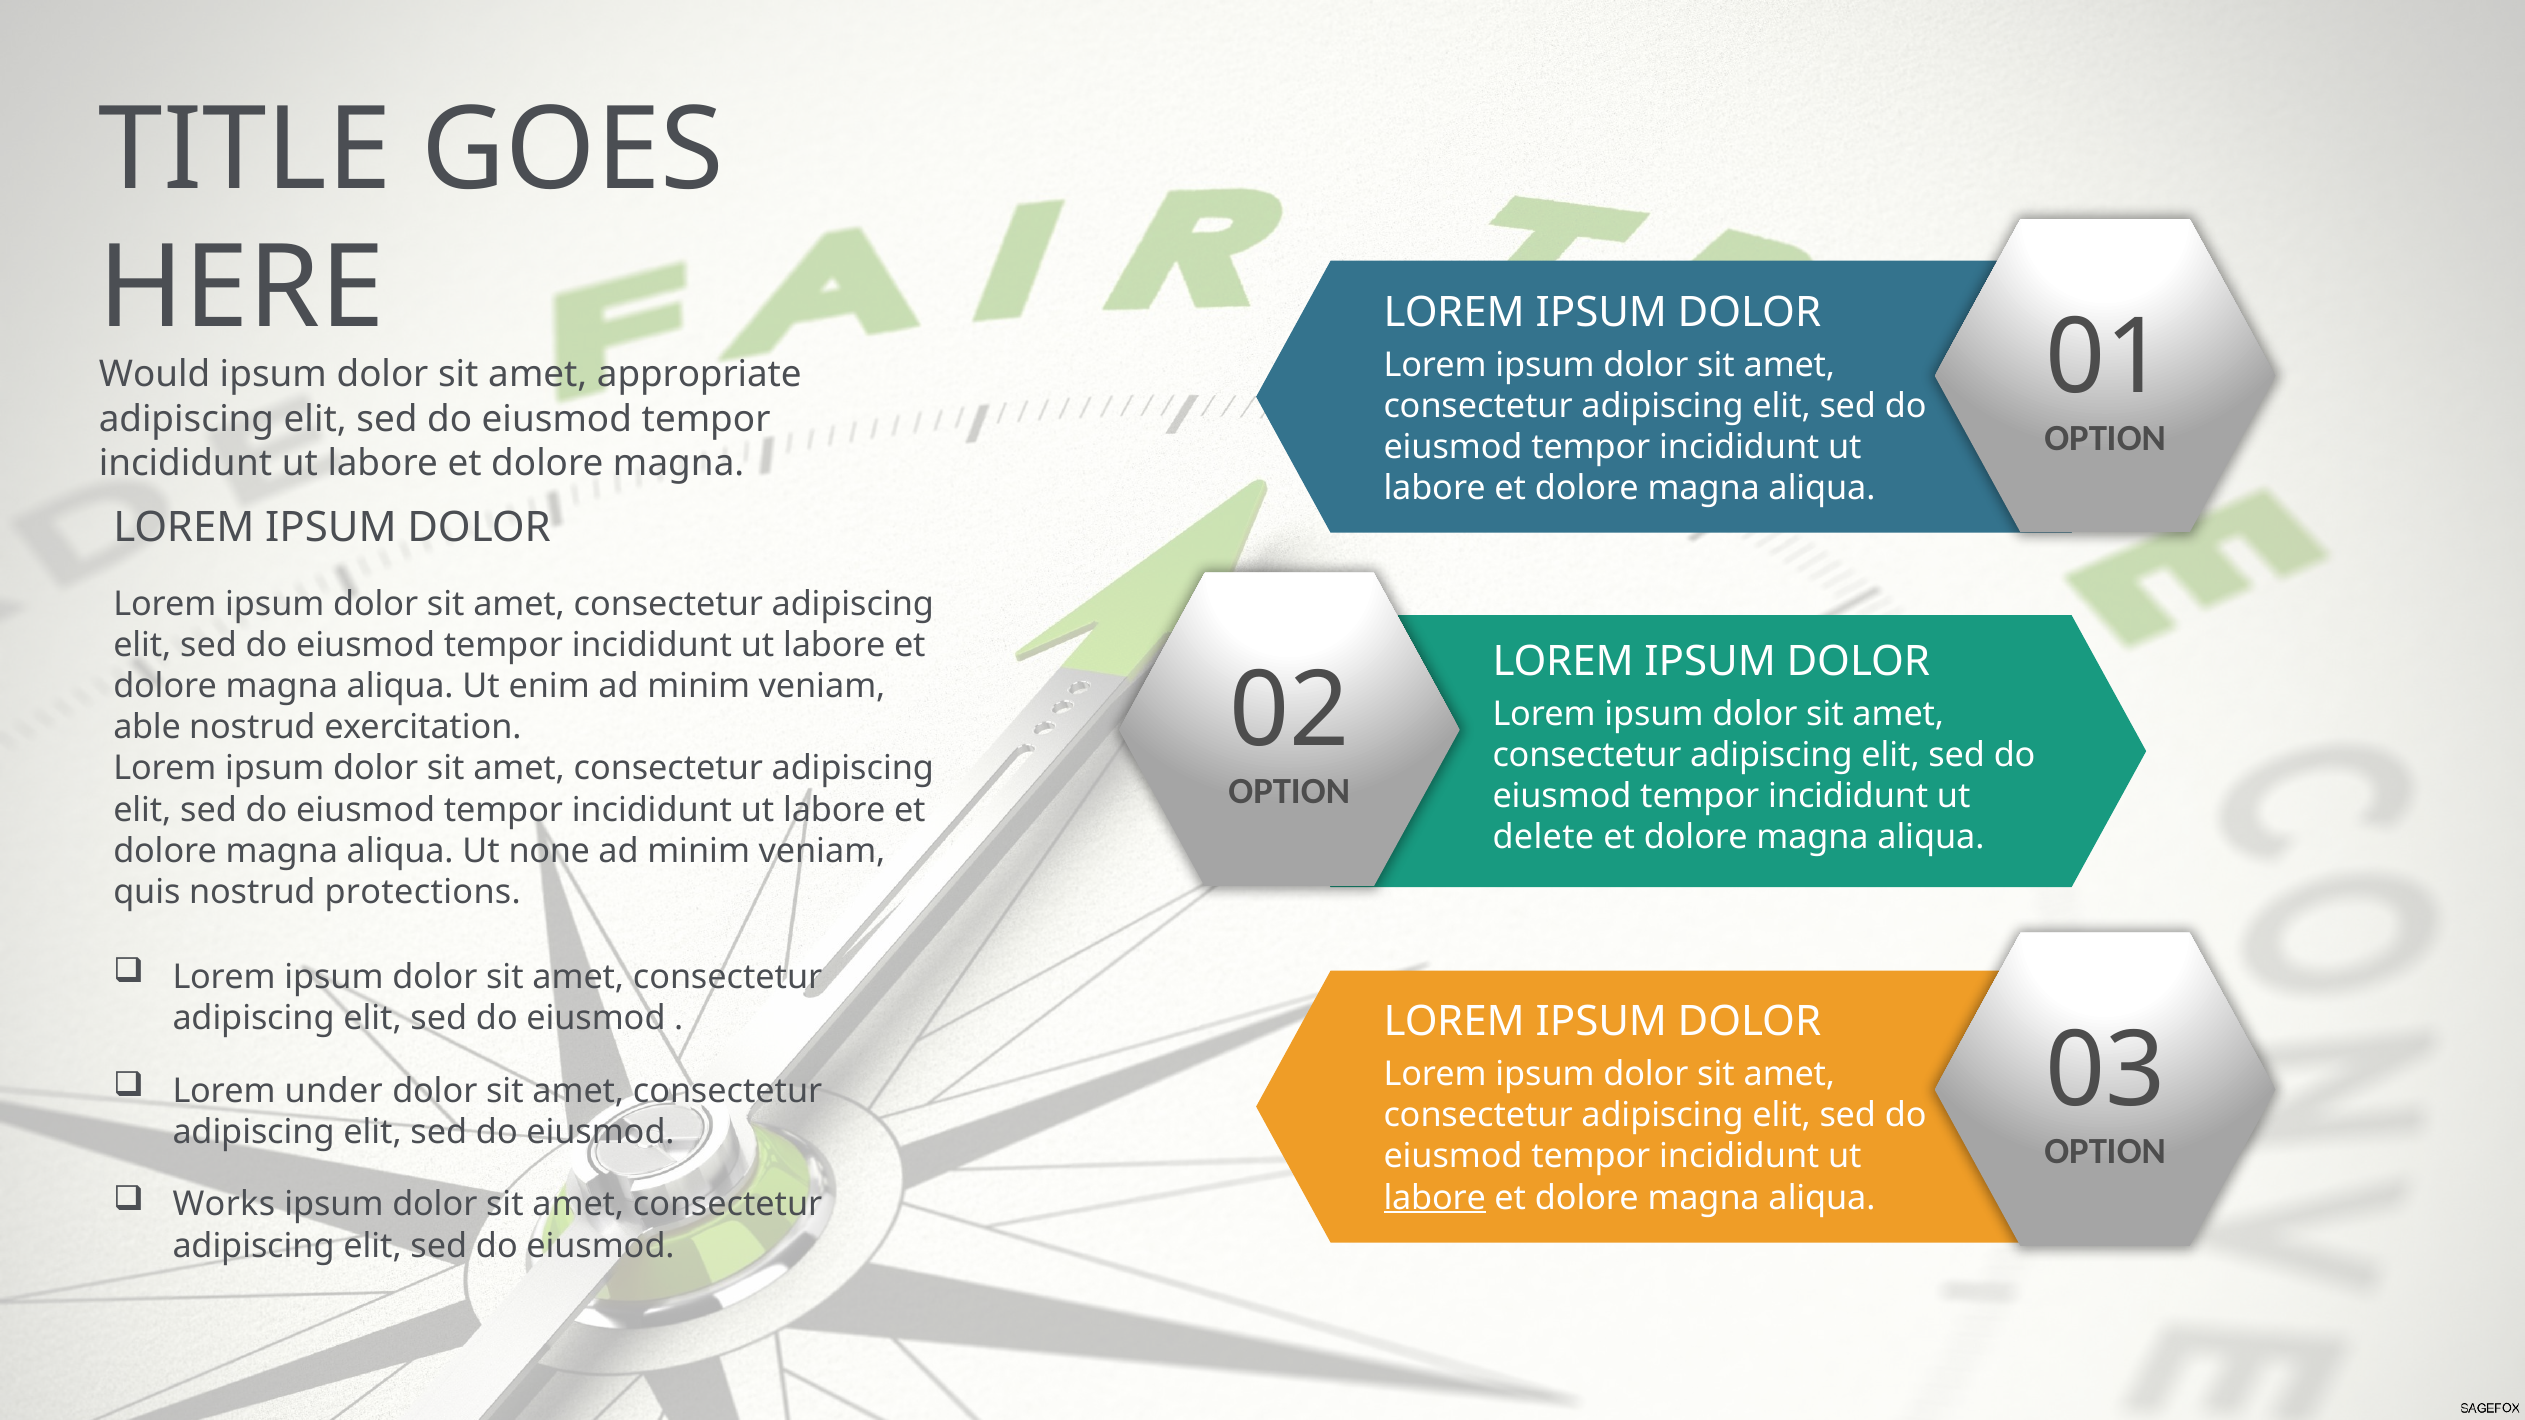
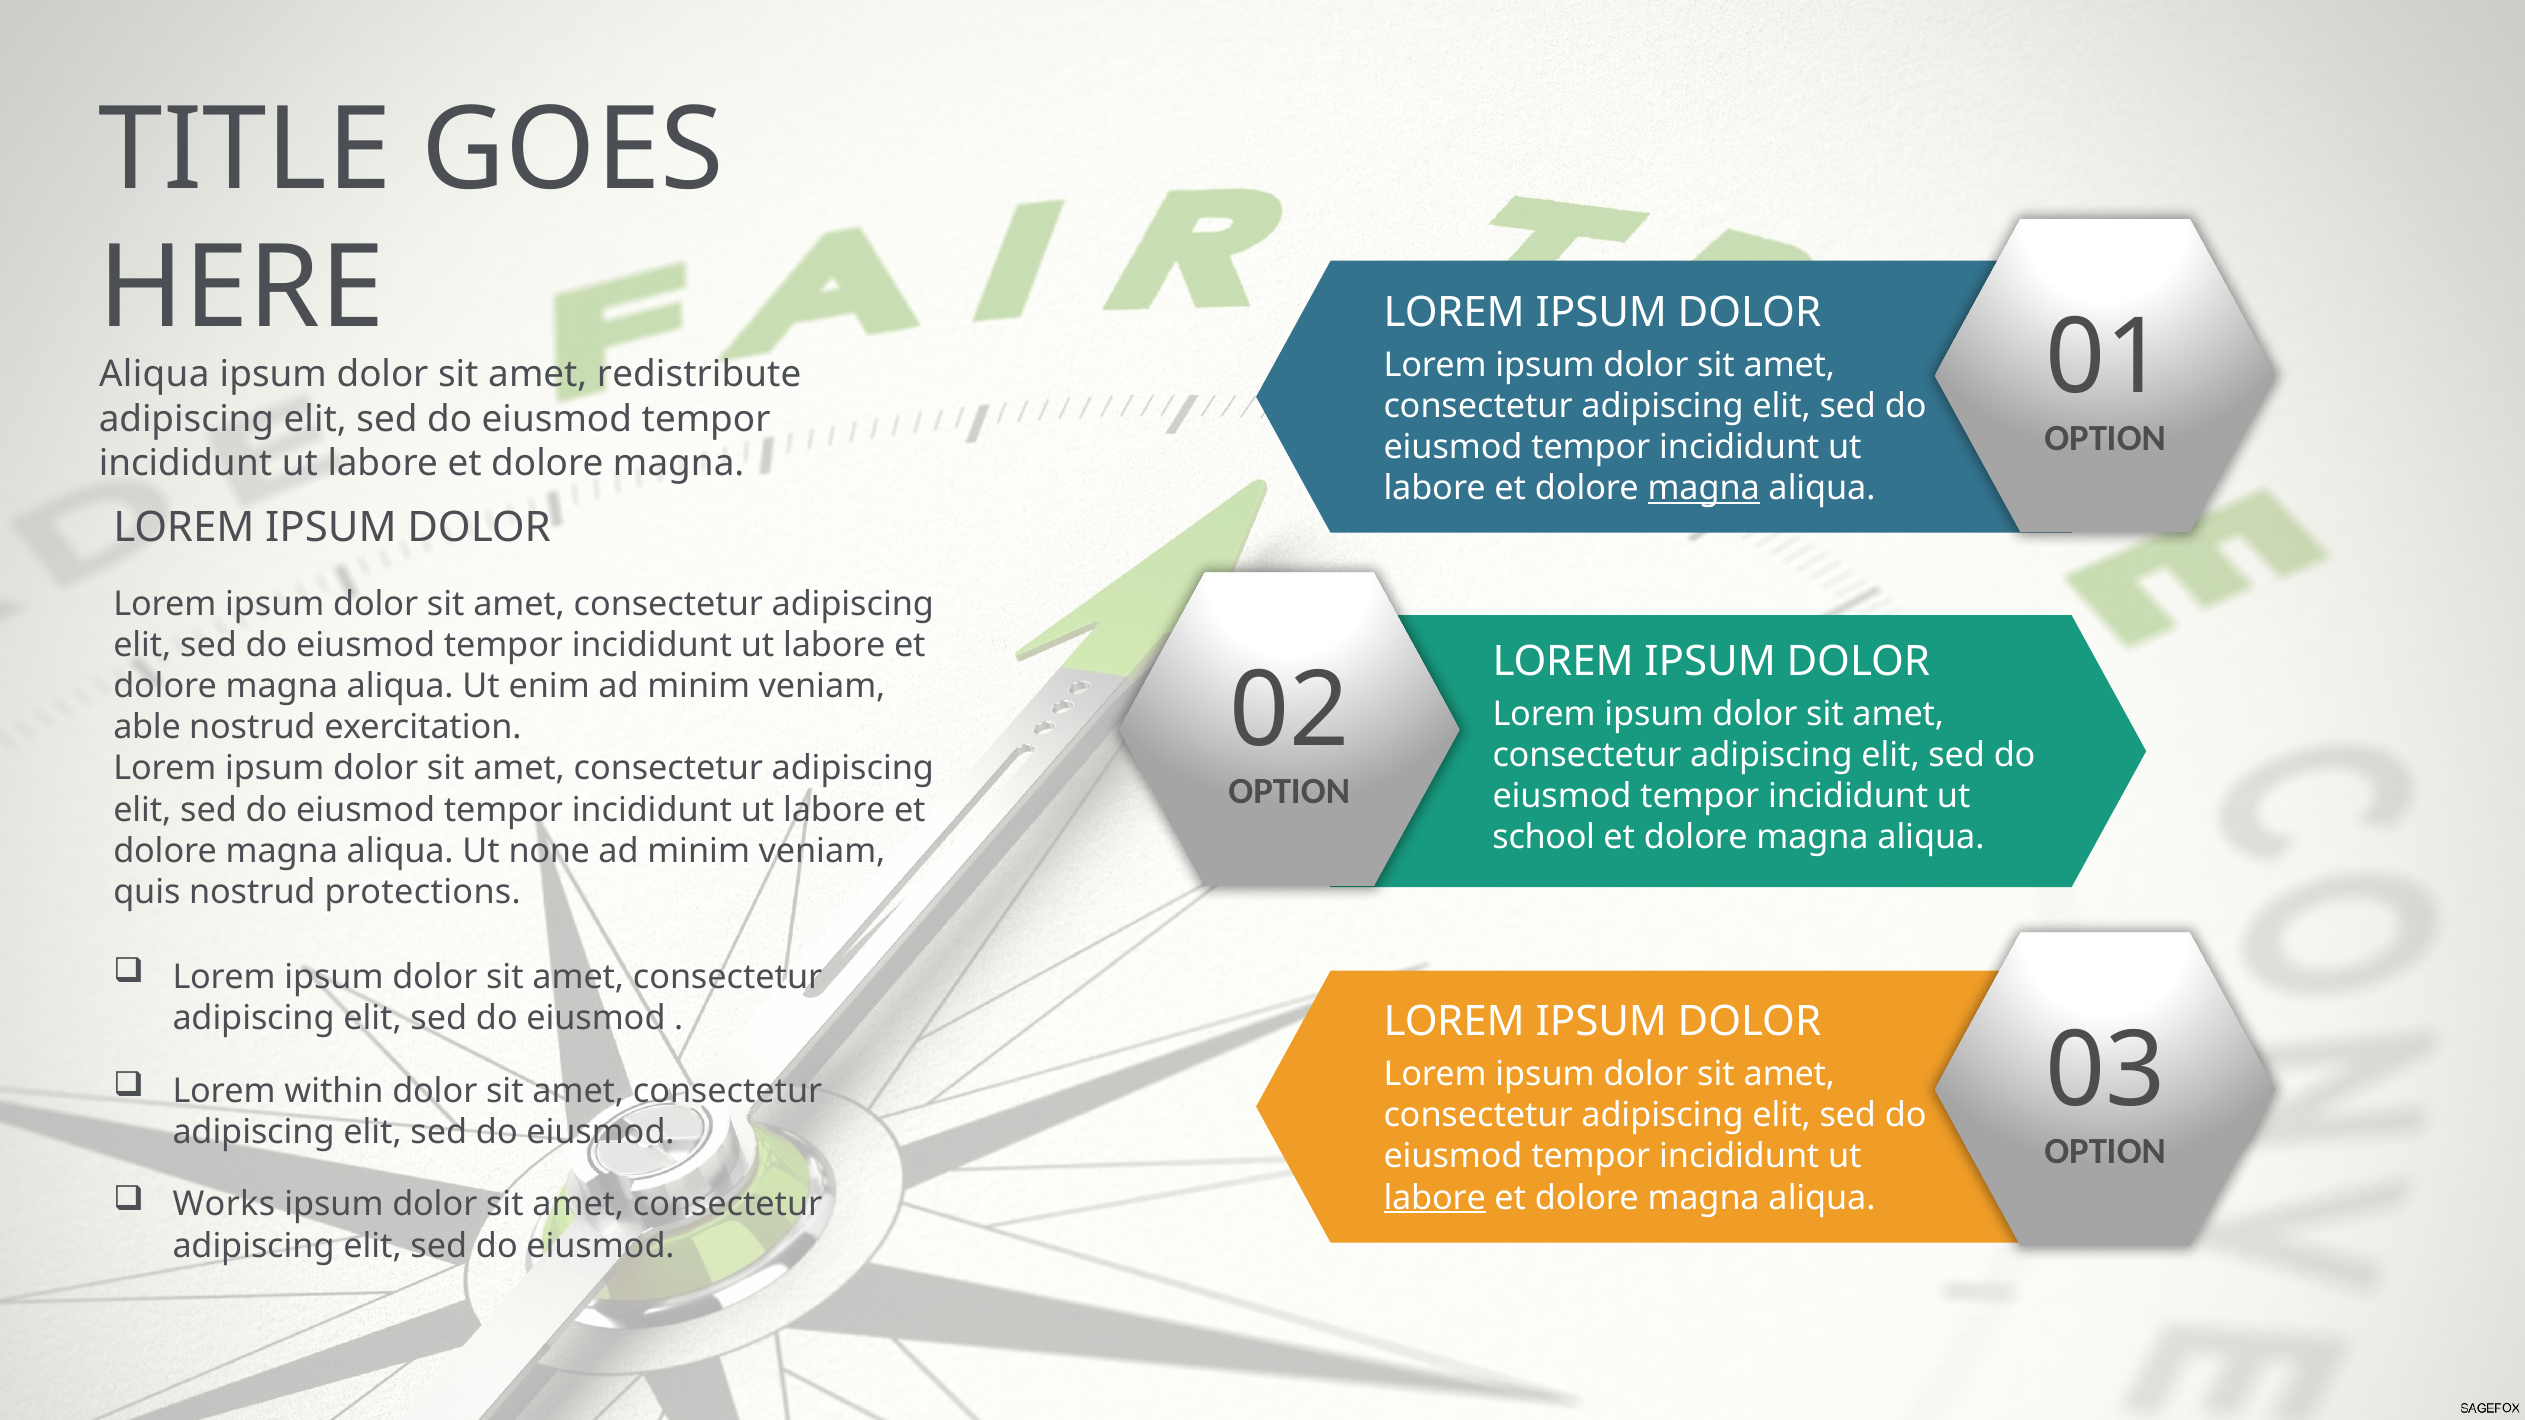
Would at (154, 375): Would -> Aliqua
appropriate: appropriate -> redistribute
magna at (1704, 488) underline: none -> present
delete: delete -> school
under: under -> within
